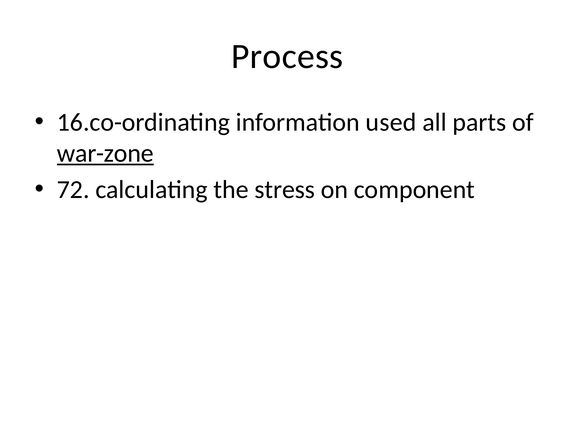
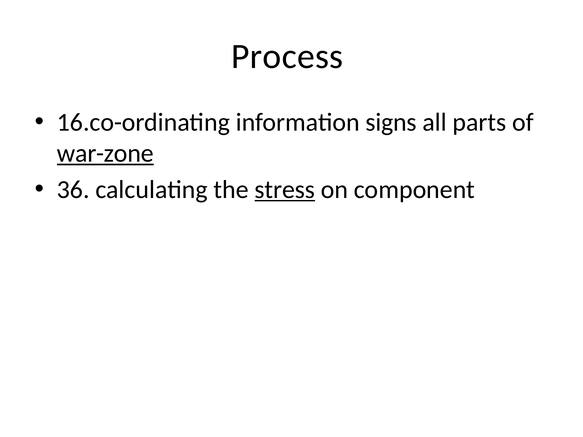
used: used -> signs
72: 72 -> 36
stress underline: none -> present
